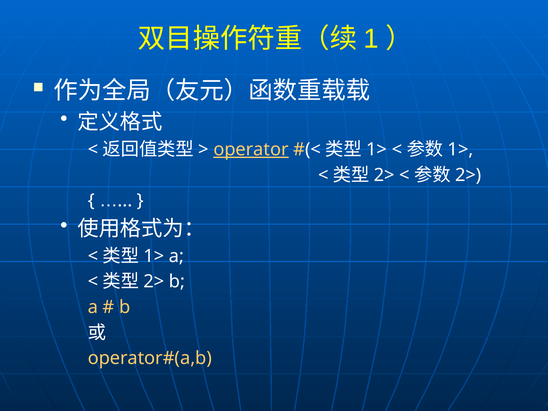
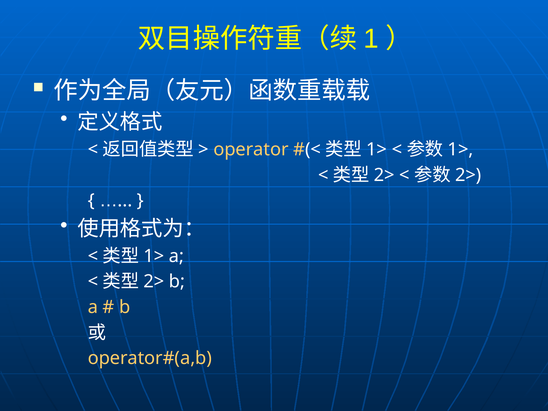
operator underline: present -> none
